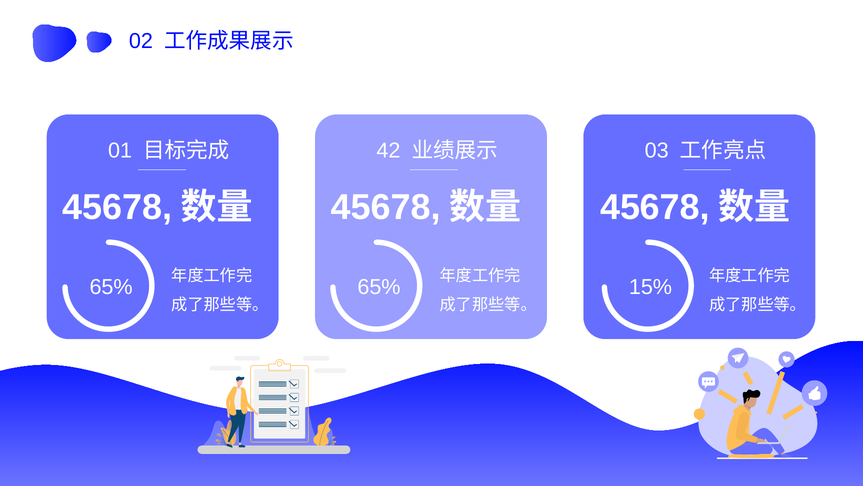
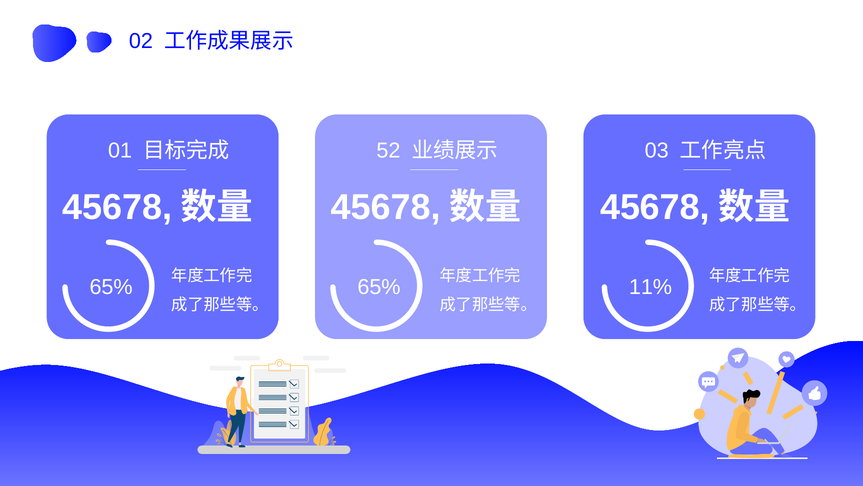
42: 42 -> 52
15%: 15% -> 11%
